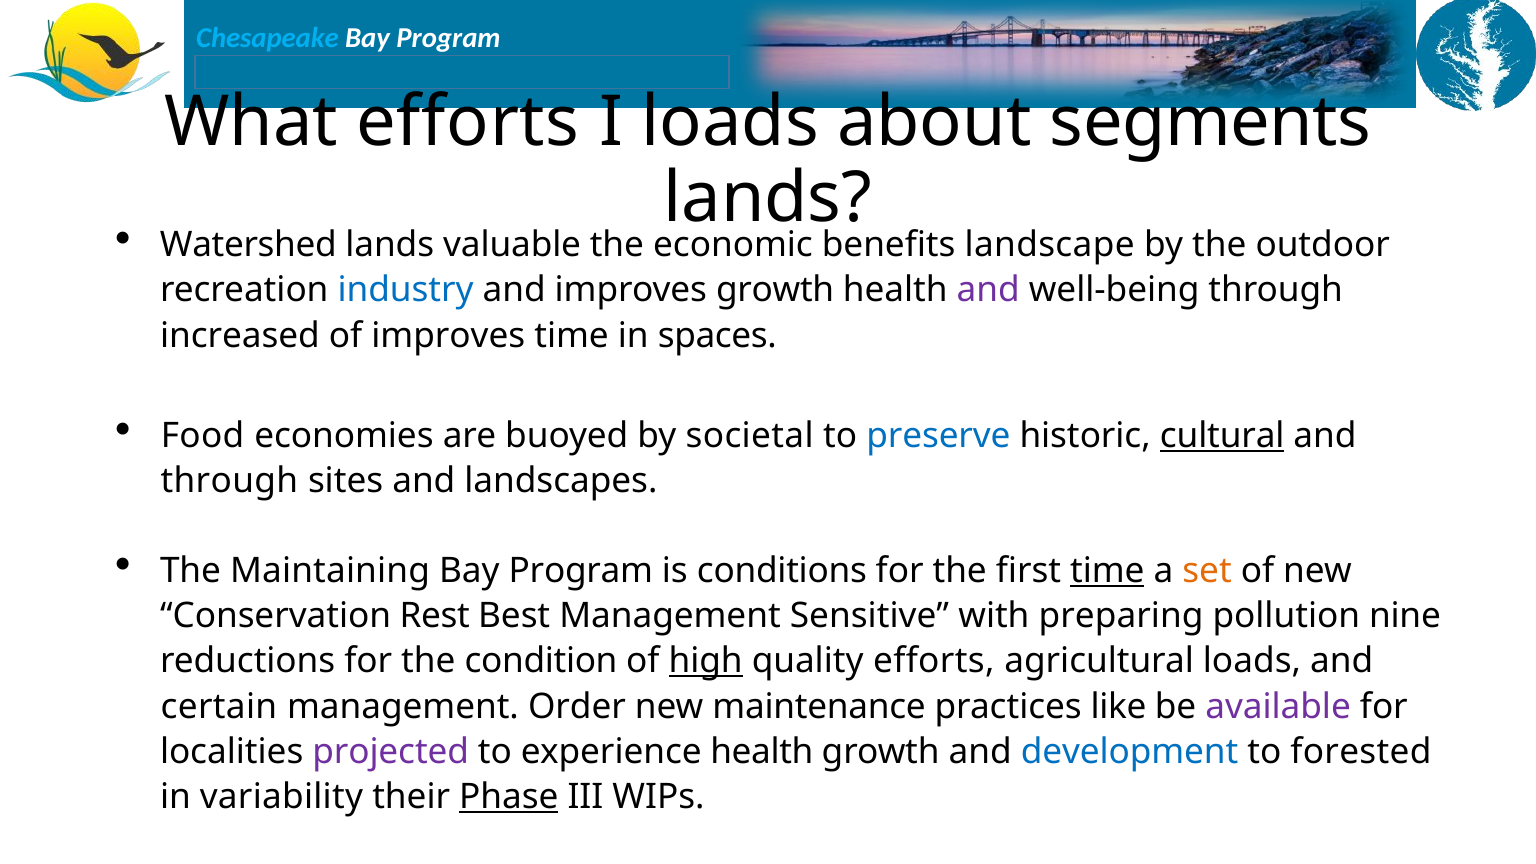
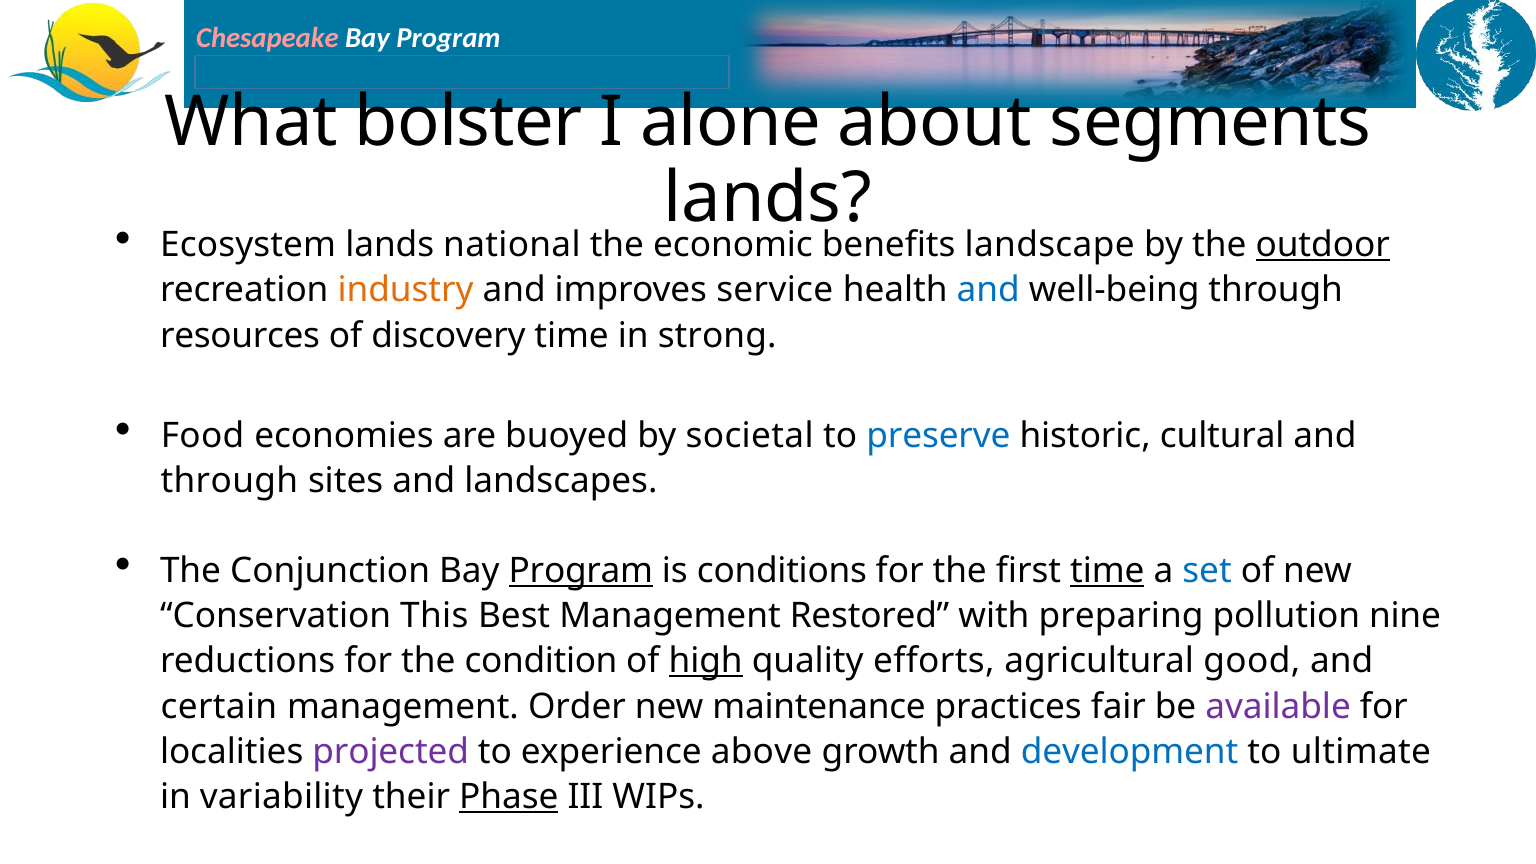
Chesapeake colour: light blue -> pink
What efforts: efforts -> bolster
I loads: loads -> alone
Watershed: Watershed -> Ecosystem
valuable: valuable -> national
outdoor underline: none -> present
industry colour: blue -> orange
improves growth: growth -> service
and at (988, 290) colour: purple -> blue
increased: increased -> resources
of improves: improves -> discovery
spaces: spaces -> strong
cultural underline: present -> none
Maintaining: Maintaining -> Conjunction
Program at (581, 571) underline: none -> present
set colour: orange -> blue
Rest: Rest -> This
Sensitive: Sensitive -> Restored
agricultural loads: loads -> good
like: like -> fair
experience health: health -> above
forested: forested -> ultimate
